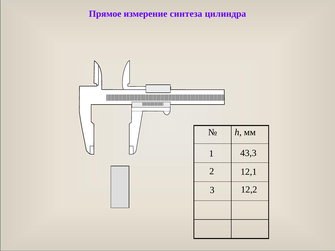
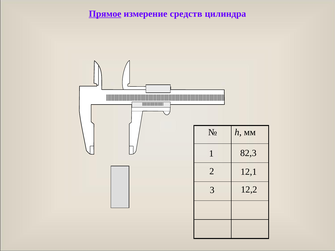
Прямое underline: none -> present
синтеза: синтеза -> средств
43,3: 43,3 -> 82,3
